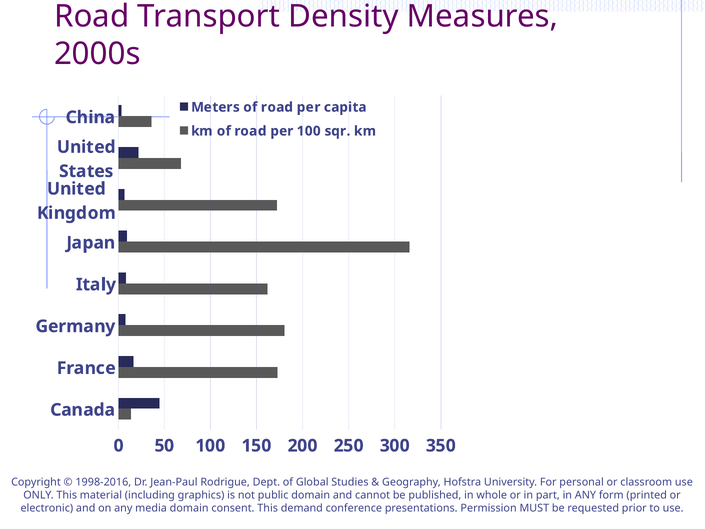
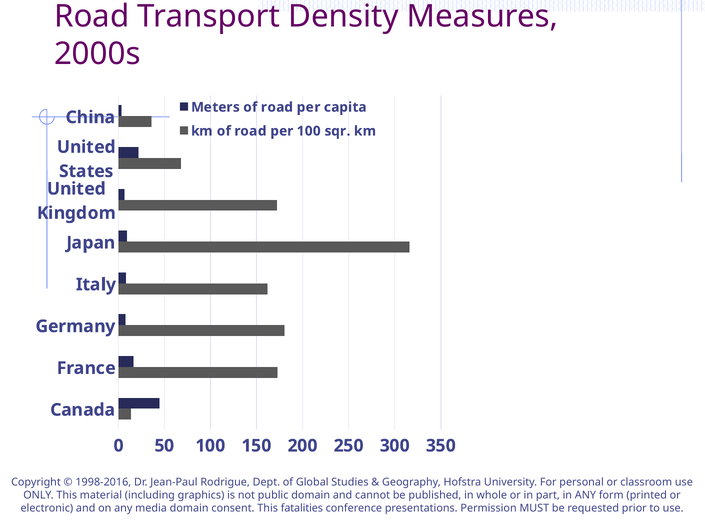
demand: demand -> fatalities
